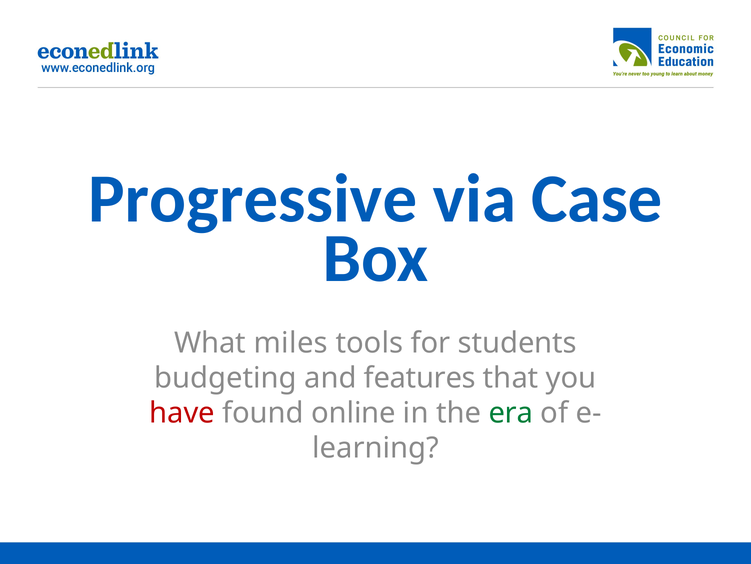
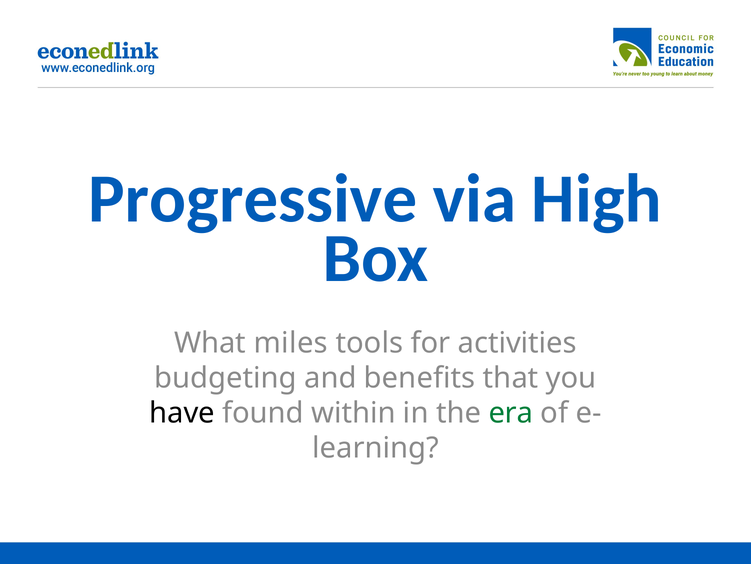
Case: Case -> High
students: students -> activities
features: features -> benefits
have colour: red -> black
online: online -> within
